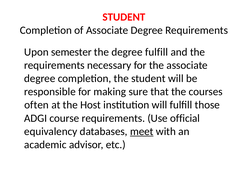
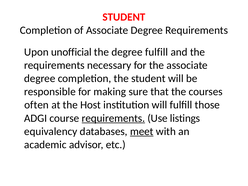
semester: semester -> unofficial
requirements at (113, 118) underline: none -> present
official: official -> listings
